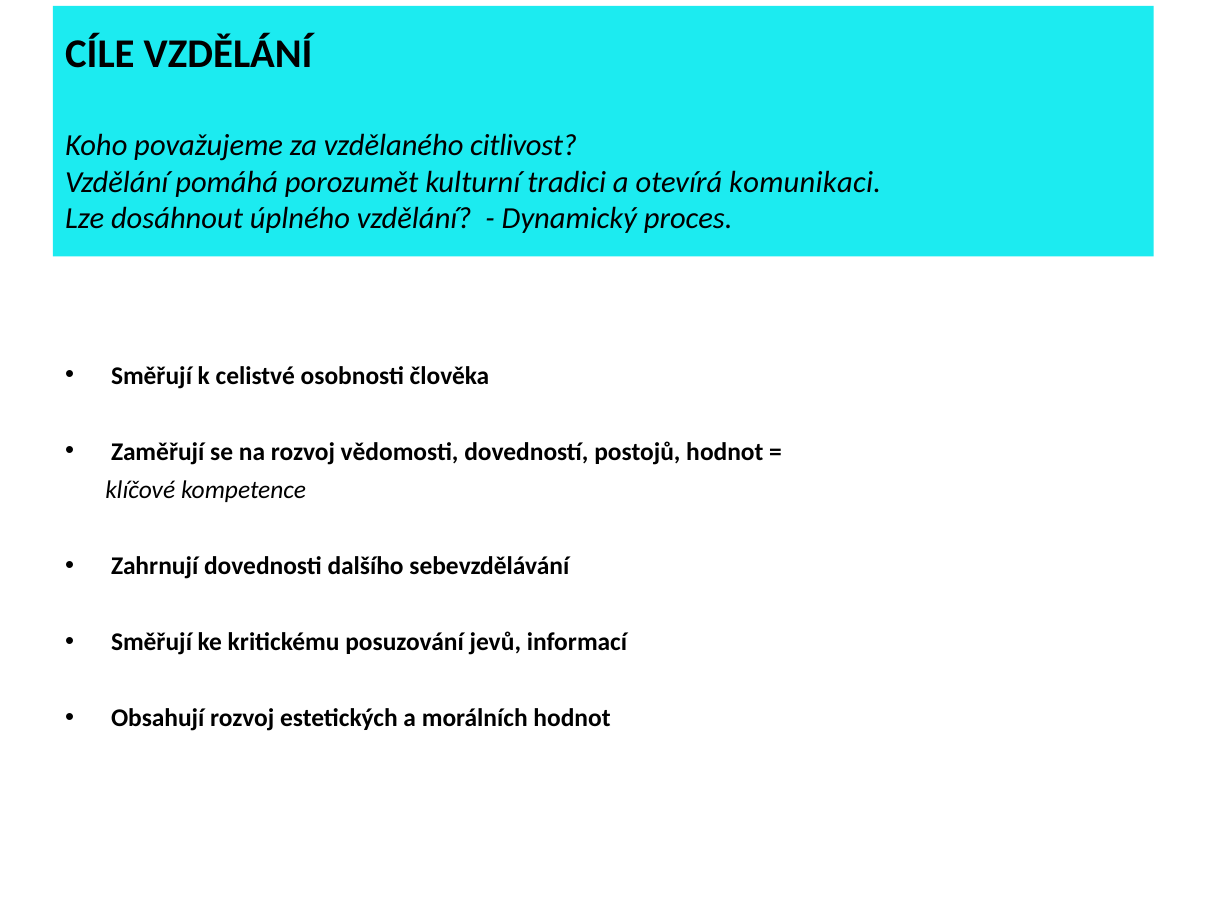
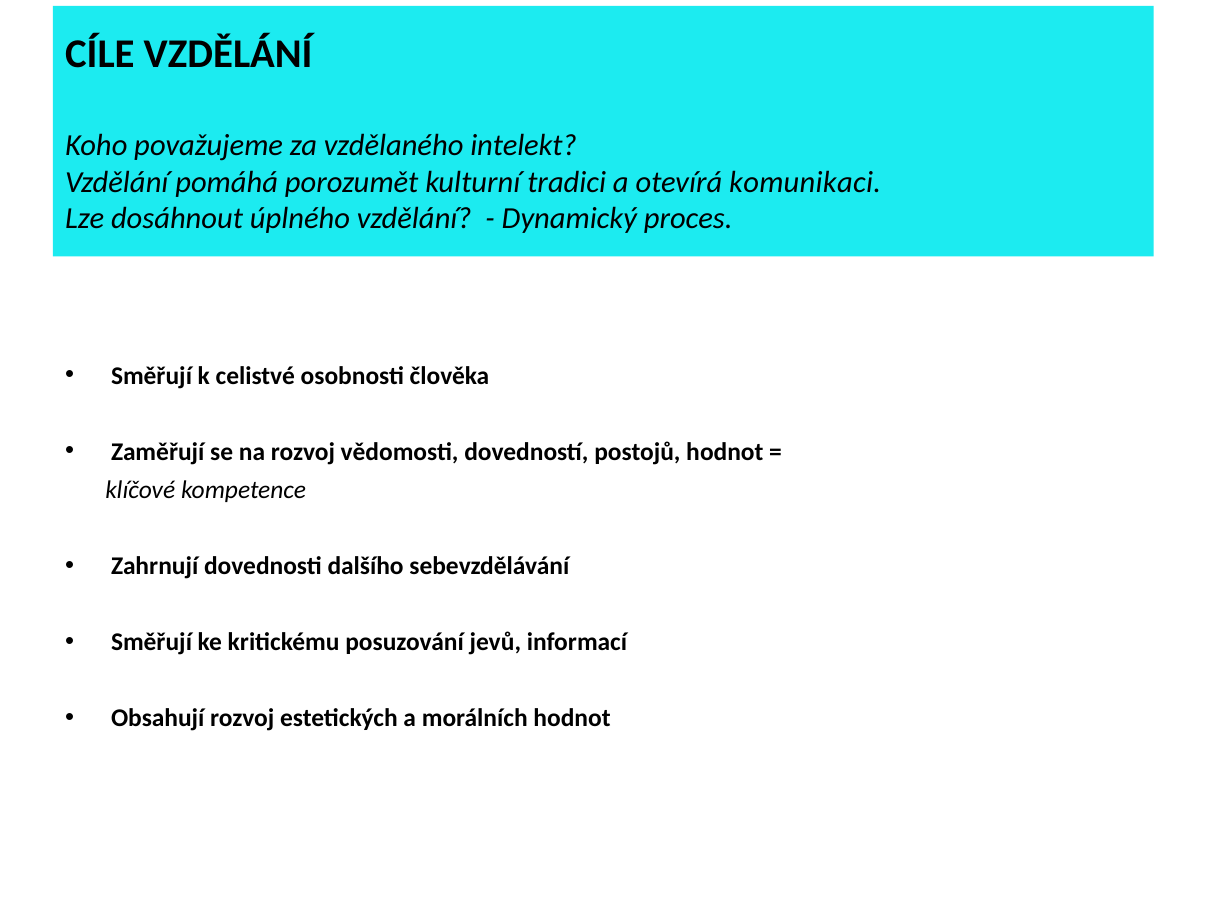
citlivost: citlivost -> intelekt
